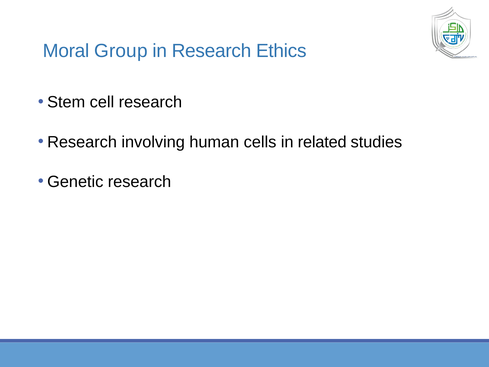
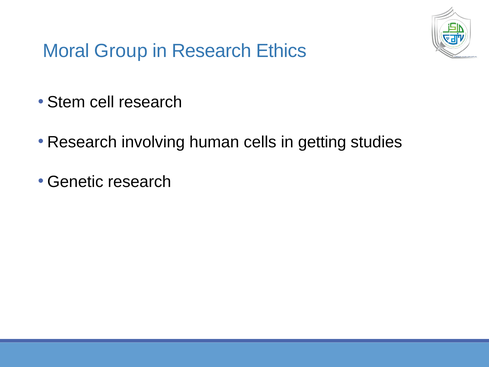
related: related -> getting
